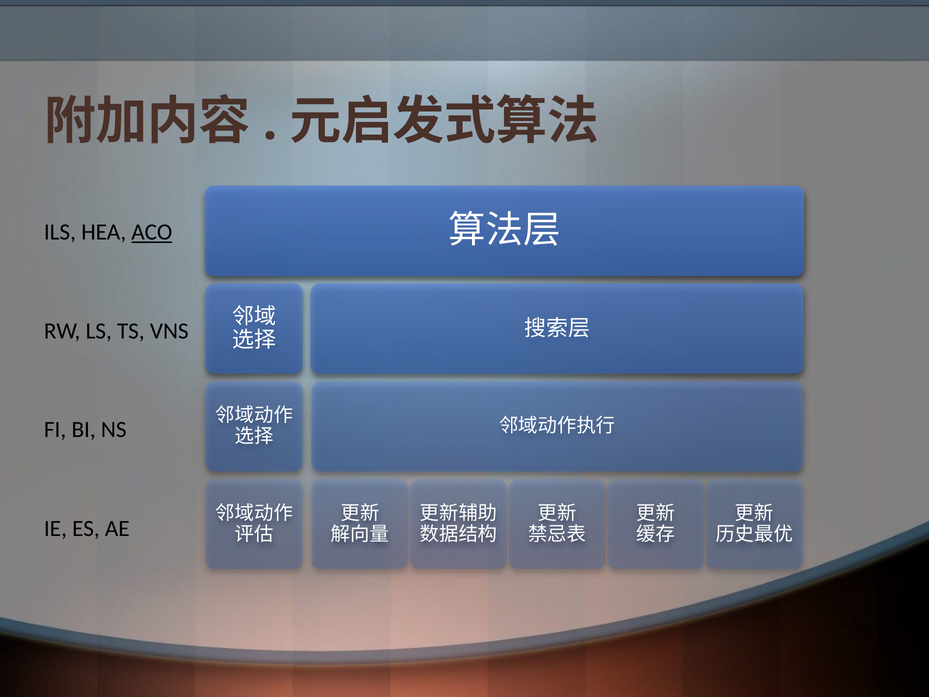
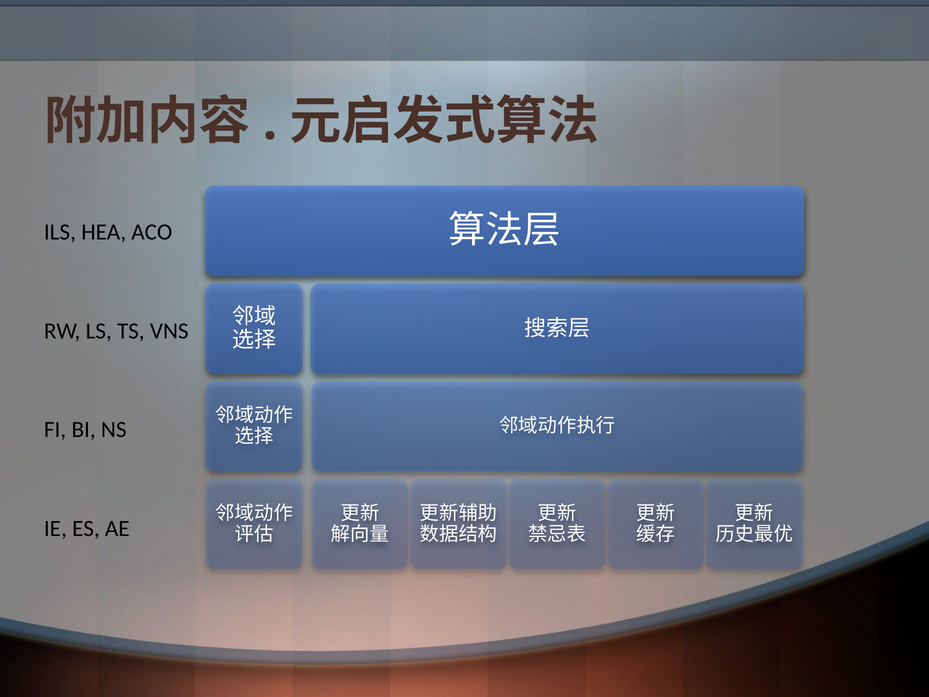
ACO underline: present -> none
